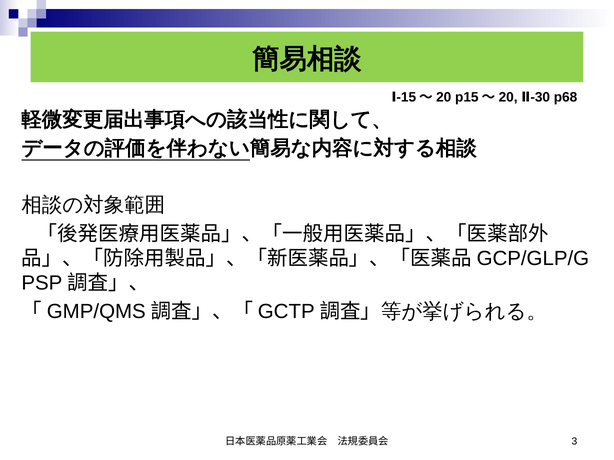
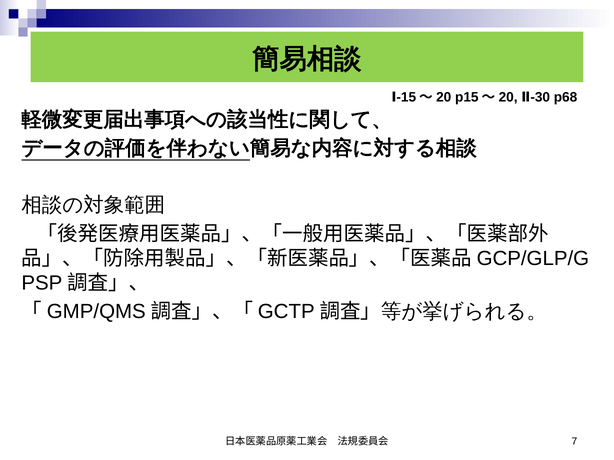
3: 3 -> 7
